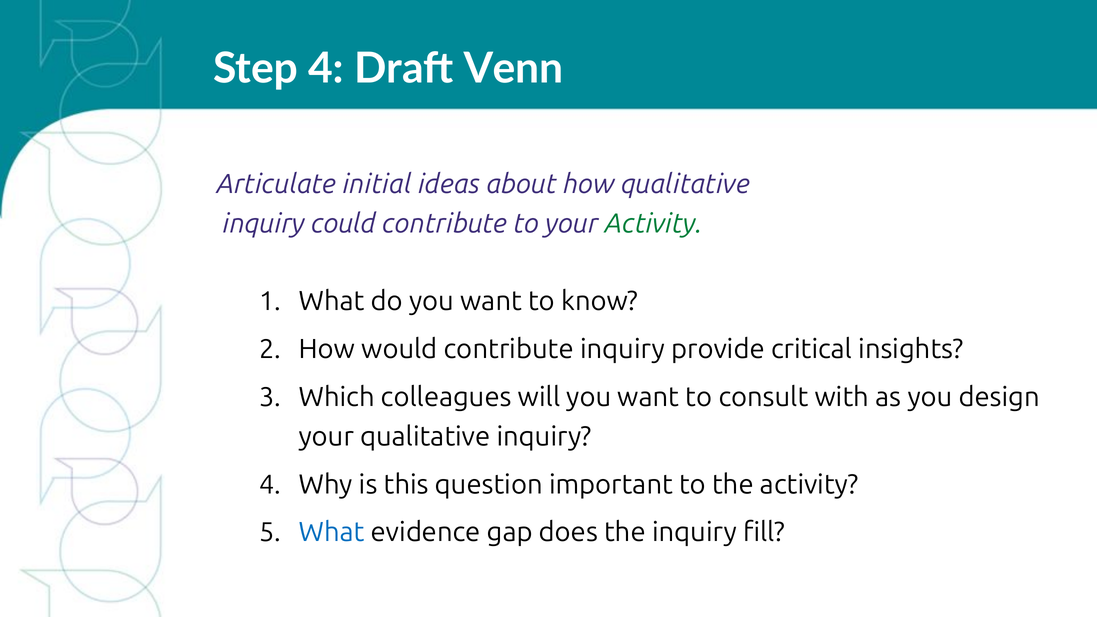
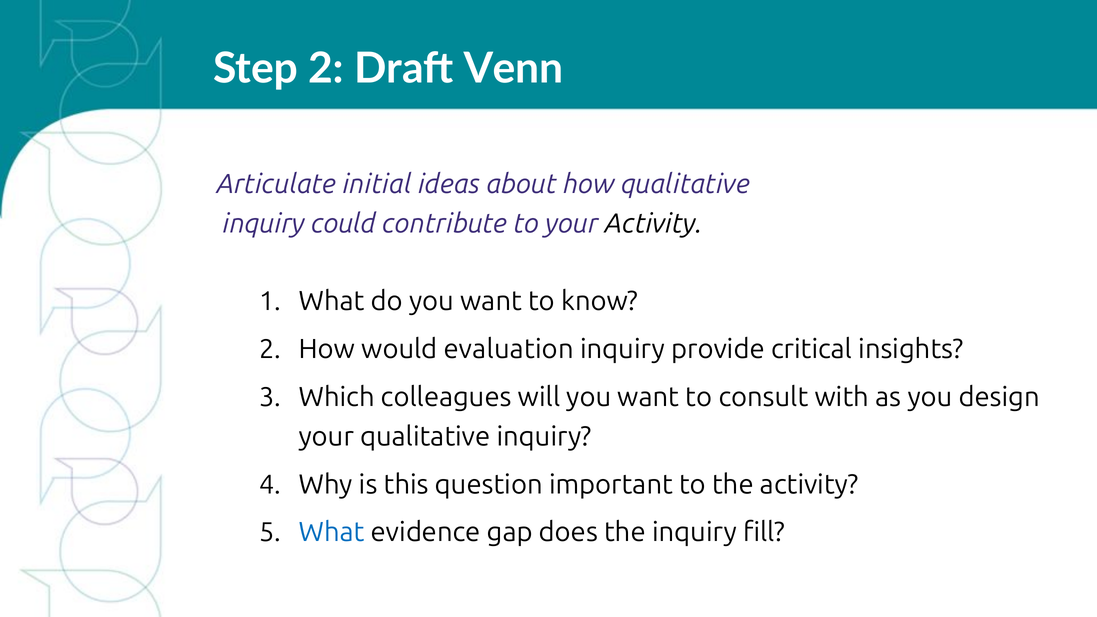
Step 4: 4 -> 2
Activity at (654, 224) colour: green -> black
would contribute: contribute -> evaluation
